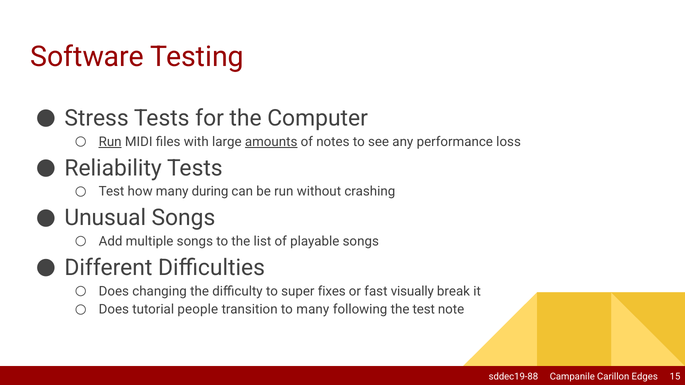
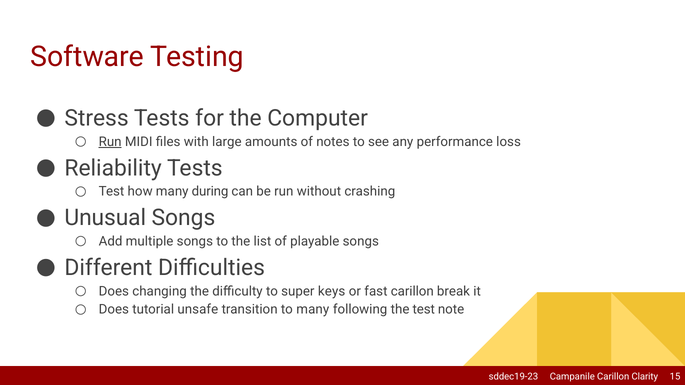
amounts underline: present -> none
fixes: fixes -> keys
fast visually: visually -> carillon
people: people -> unsafe
sddec19-88: sddec19-88 -> sddec19-23
Edges: Edges -> Clarity
